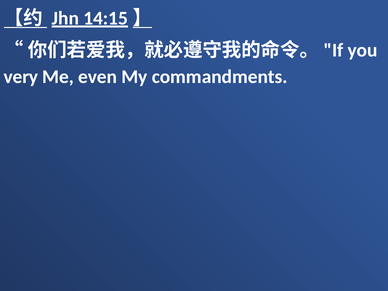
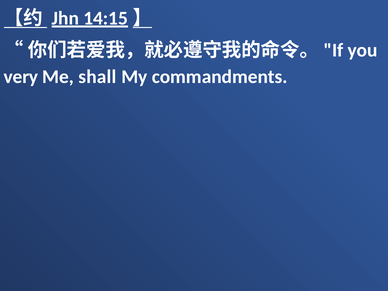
even: even -> shall
